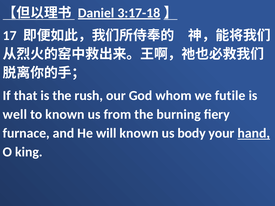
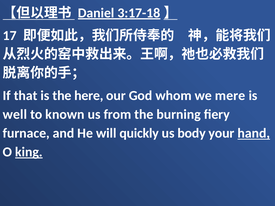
rush: rush -> here
futile: futile -> mere
will known: known -> quickly
king underline: none -> present
